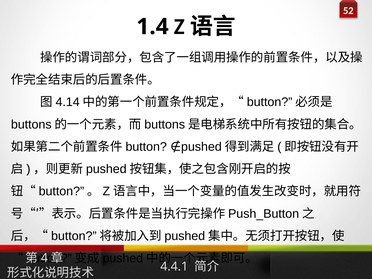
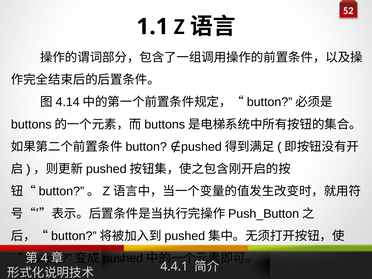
1.4: 1.4 -> 1.1
